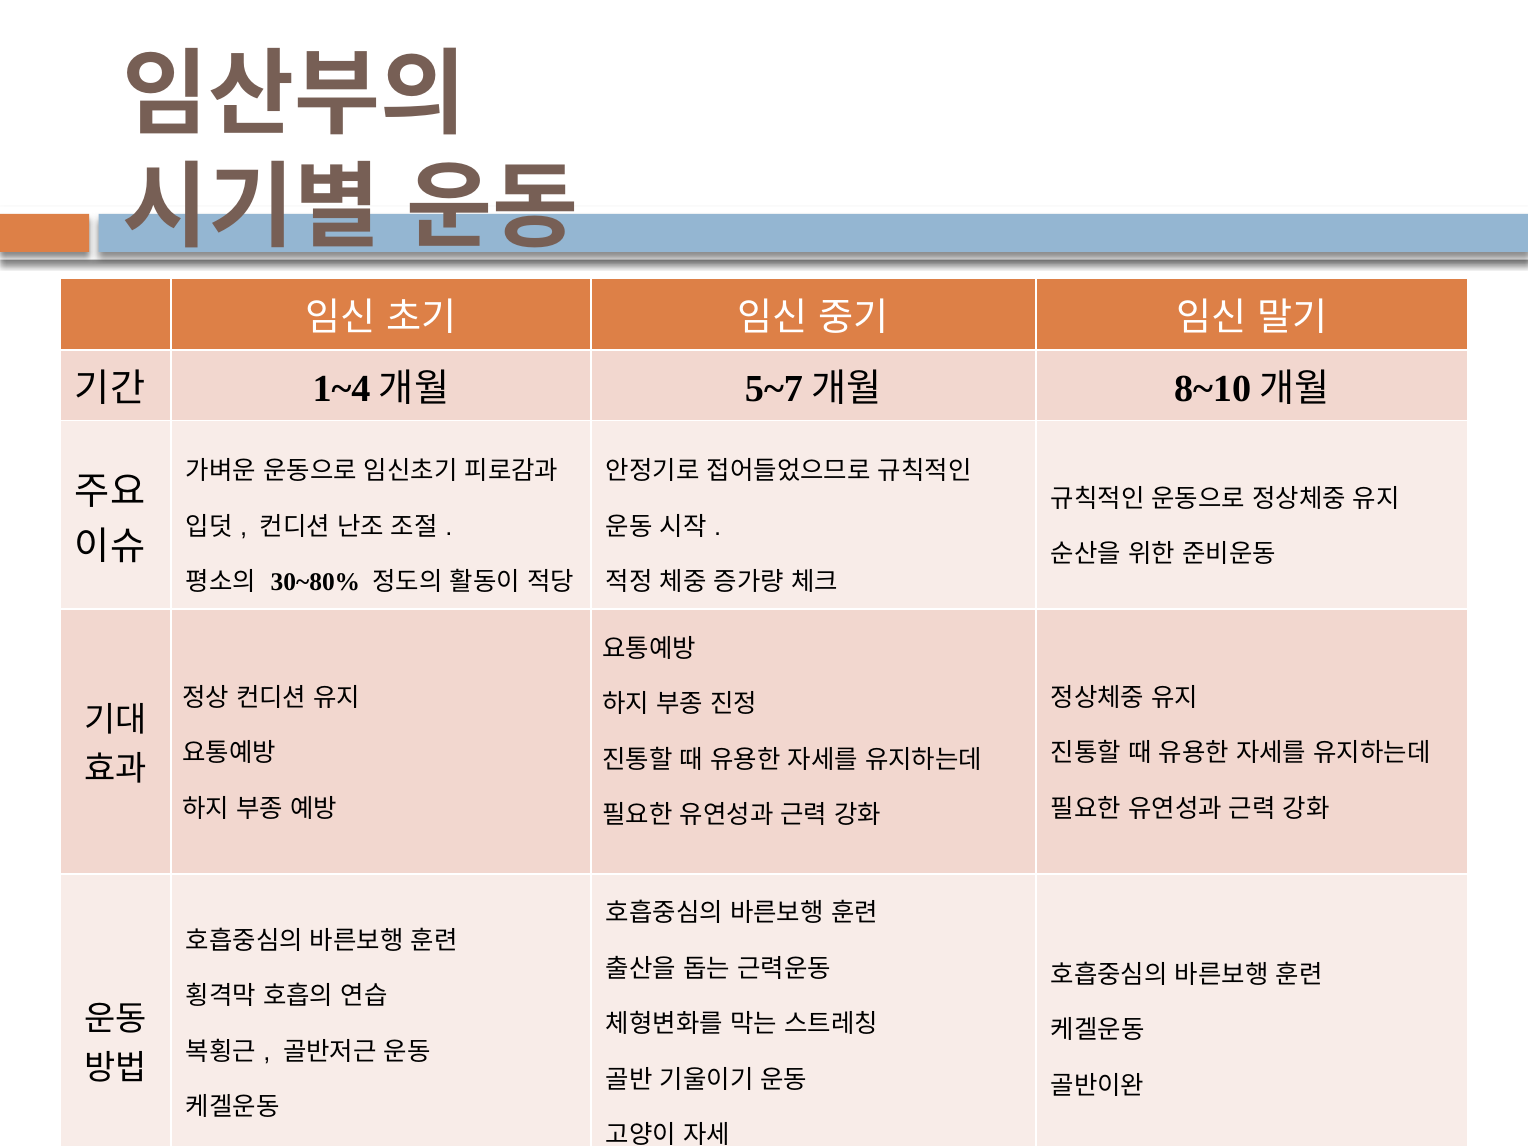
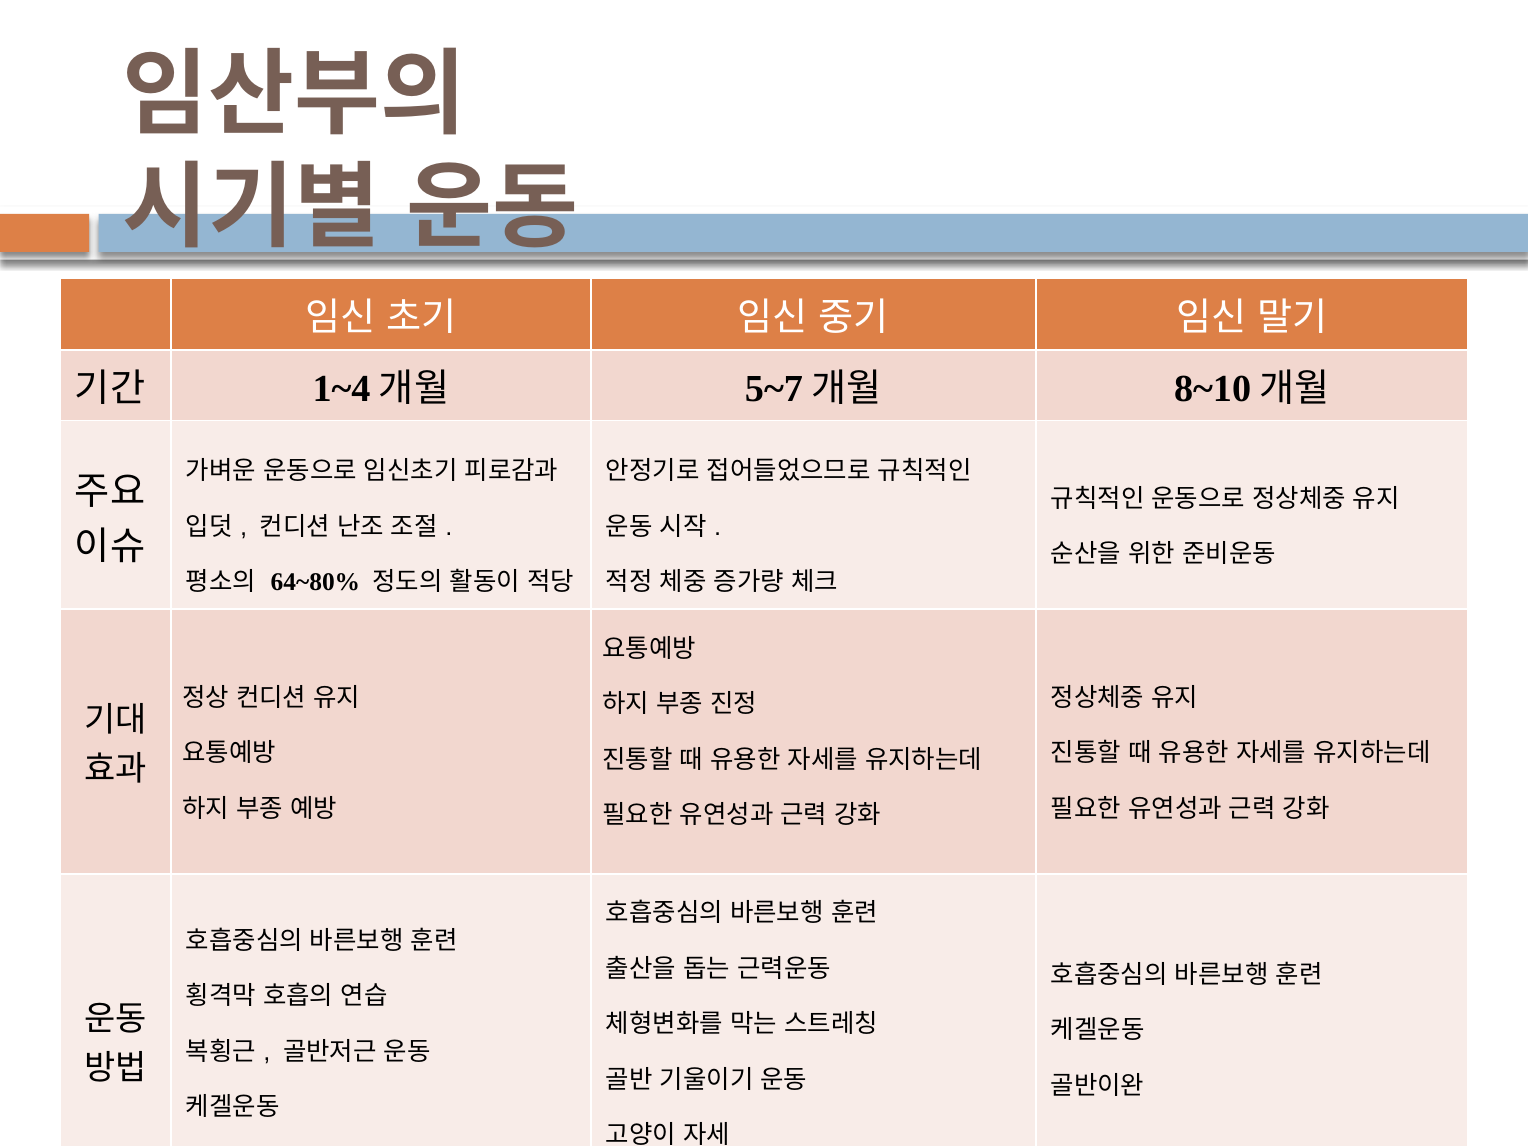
30~80%: 30~80% -> 64~80%
